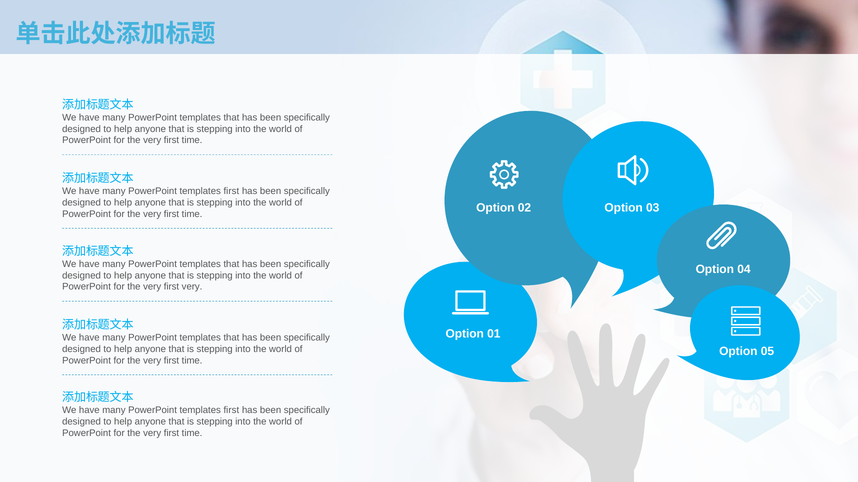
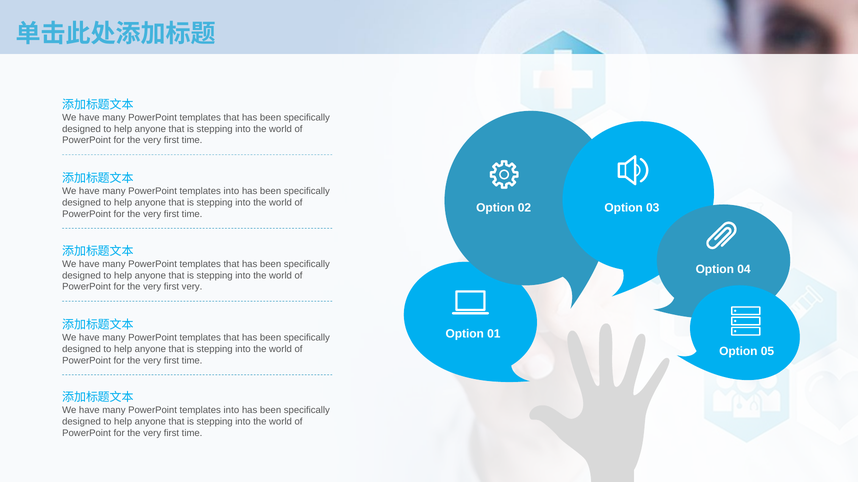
first at (231, 191): first -> into
first at (231, 411): first -> into
